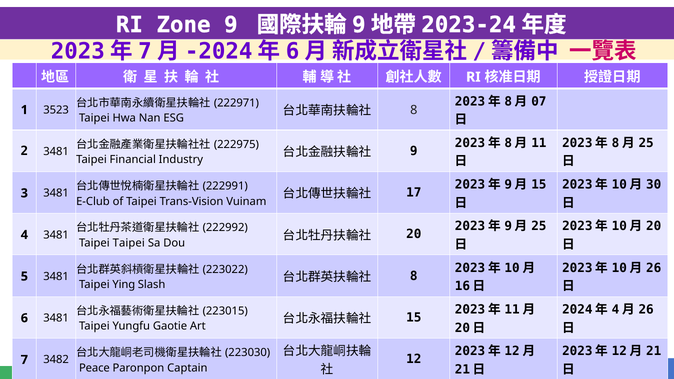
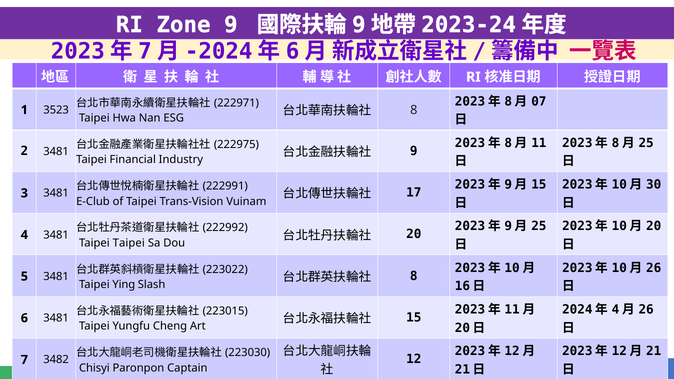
Gaotie: Gaotie -> Cheng
Peace: Peace -> Chisyi
